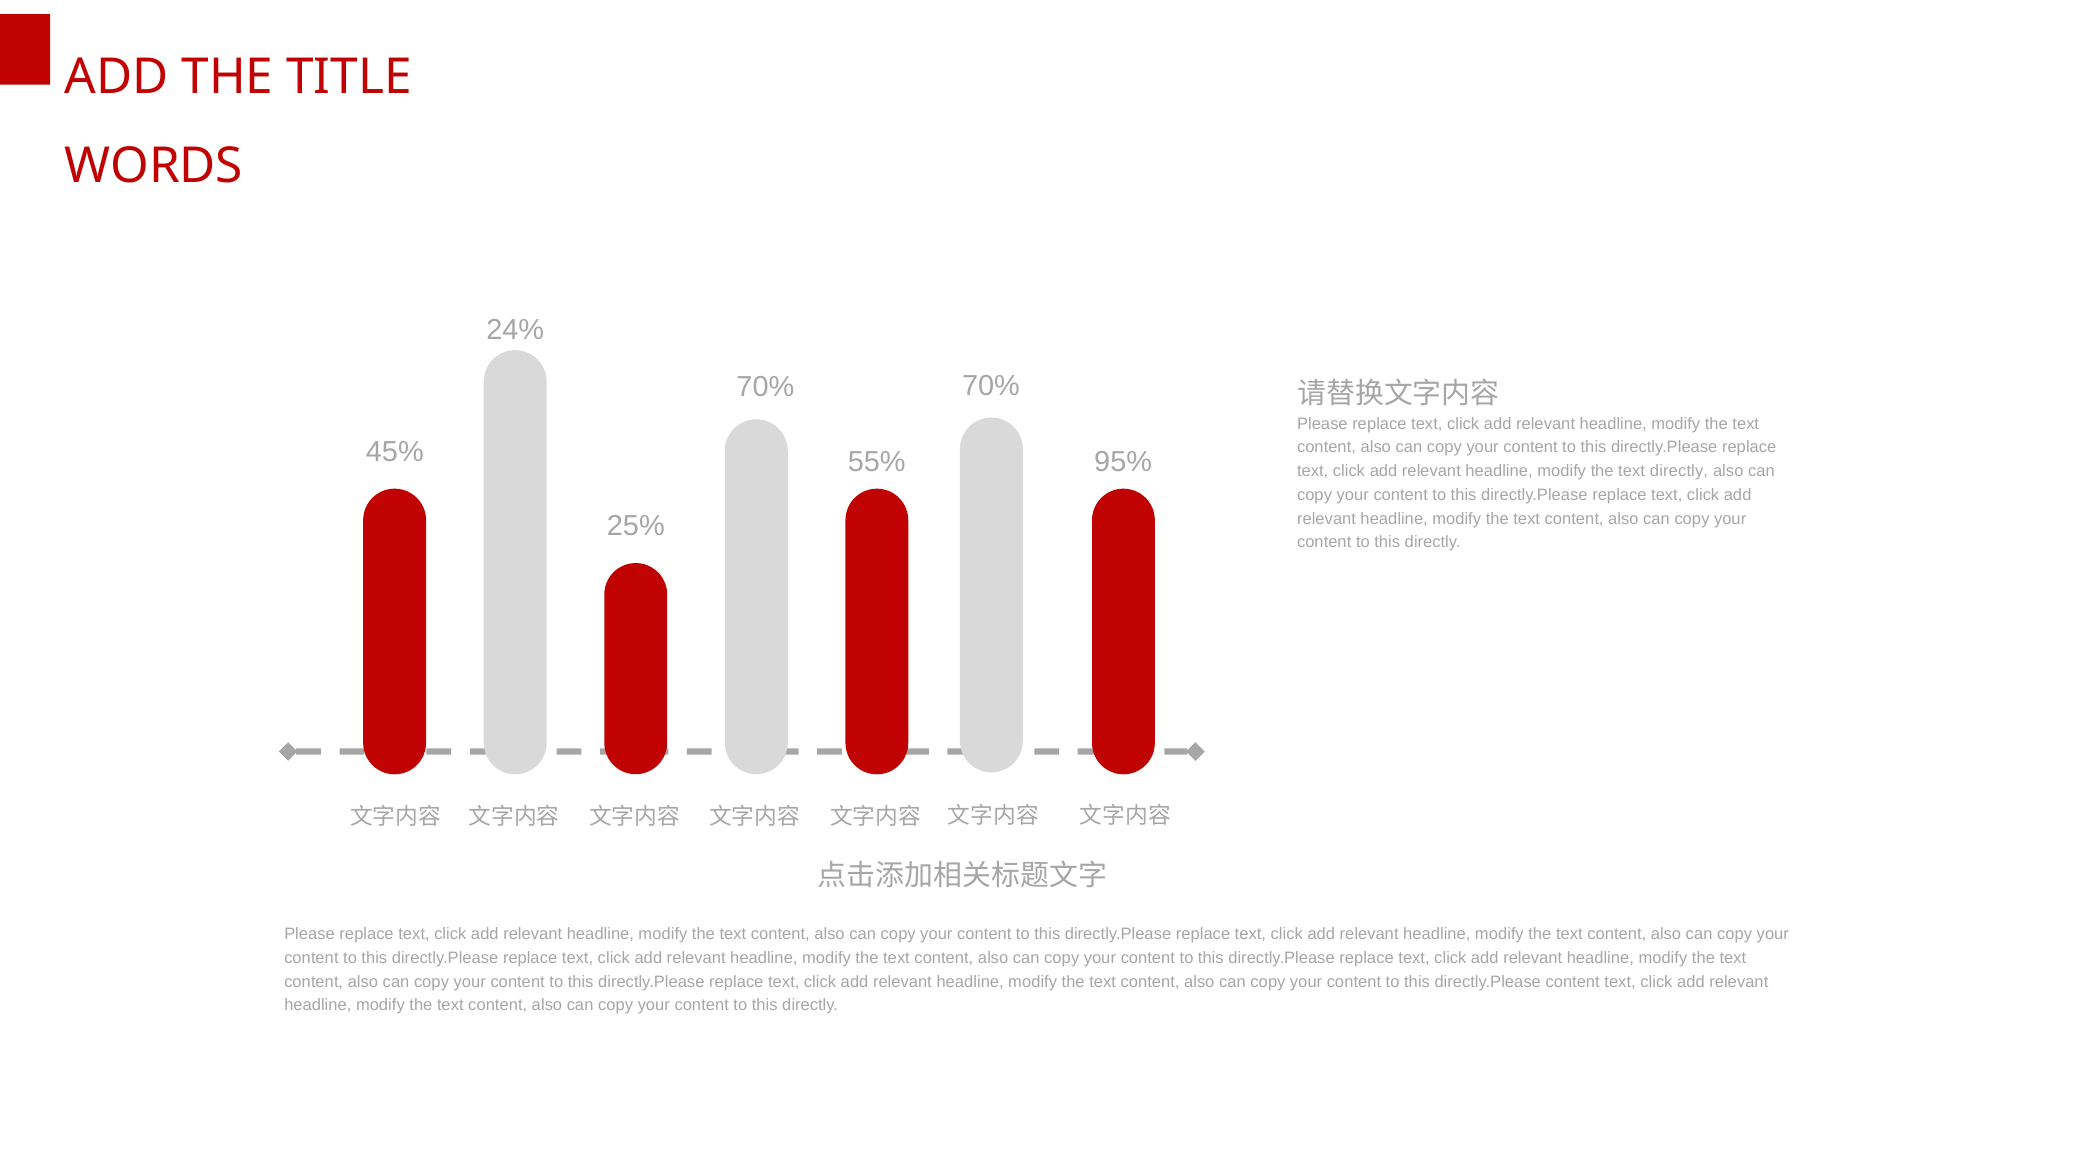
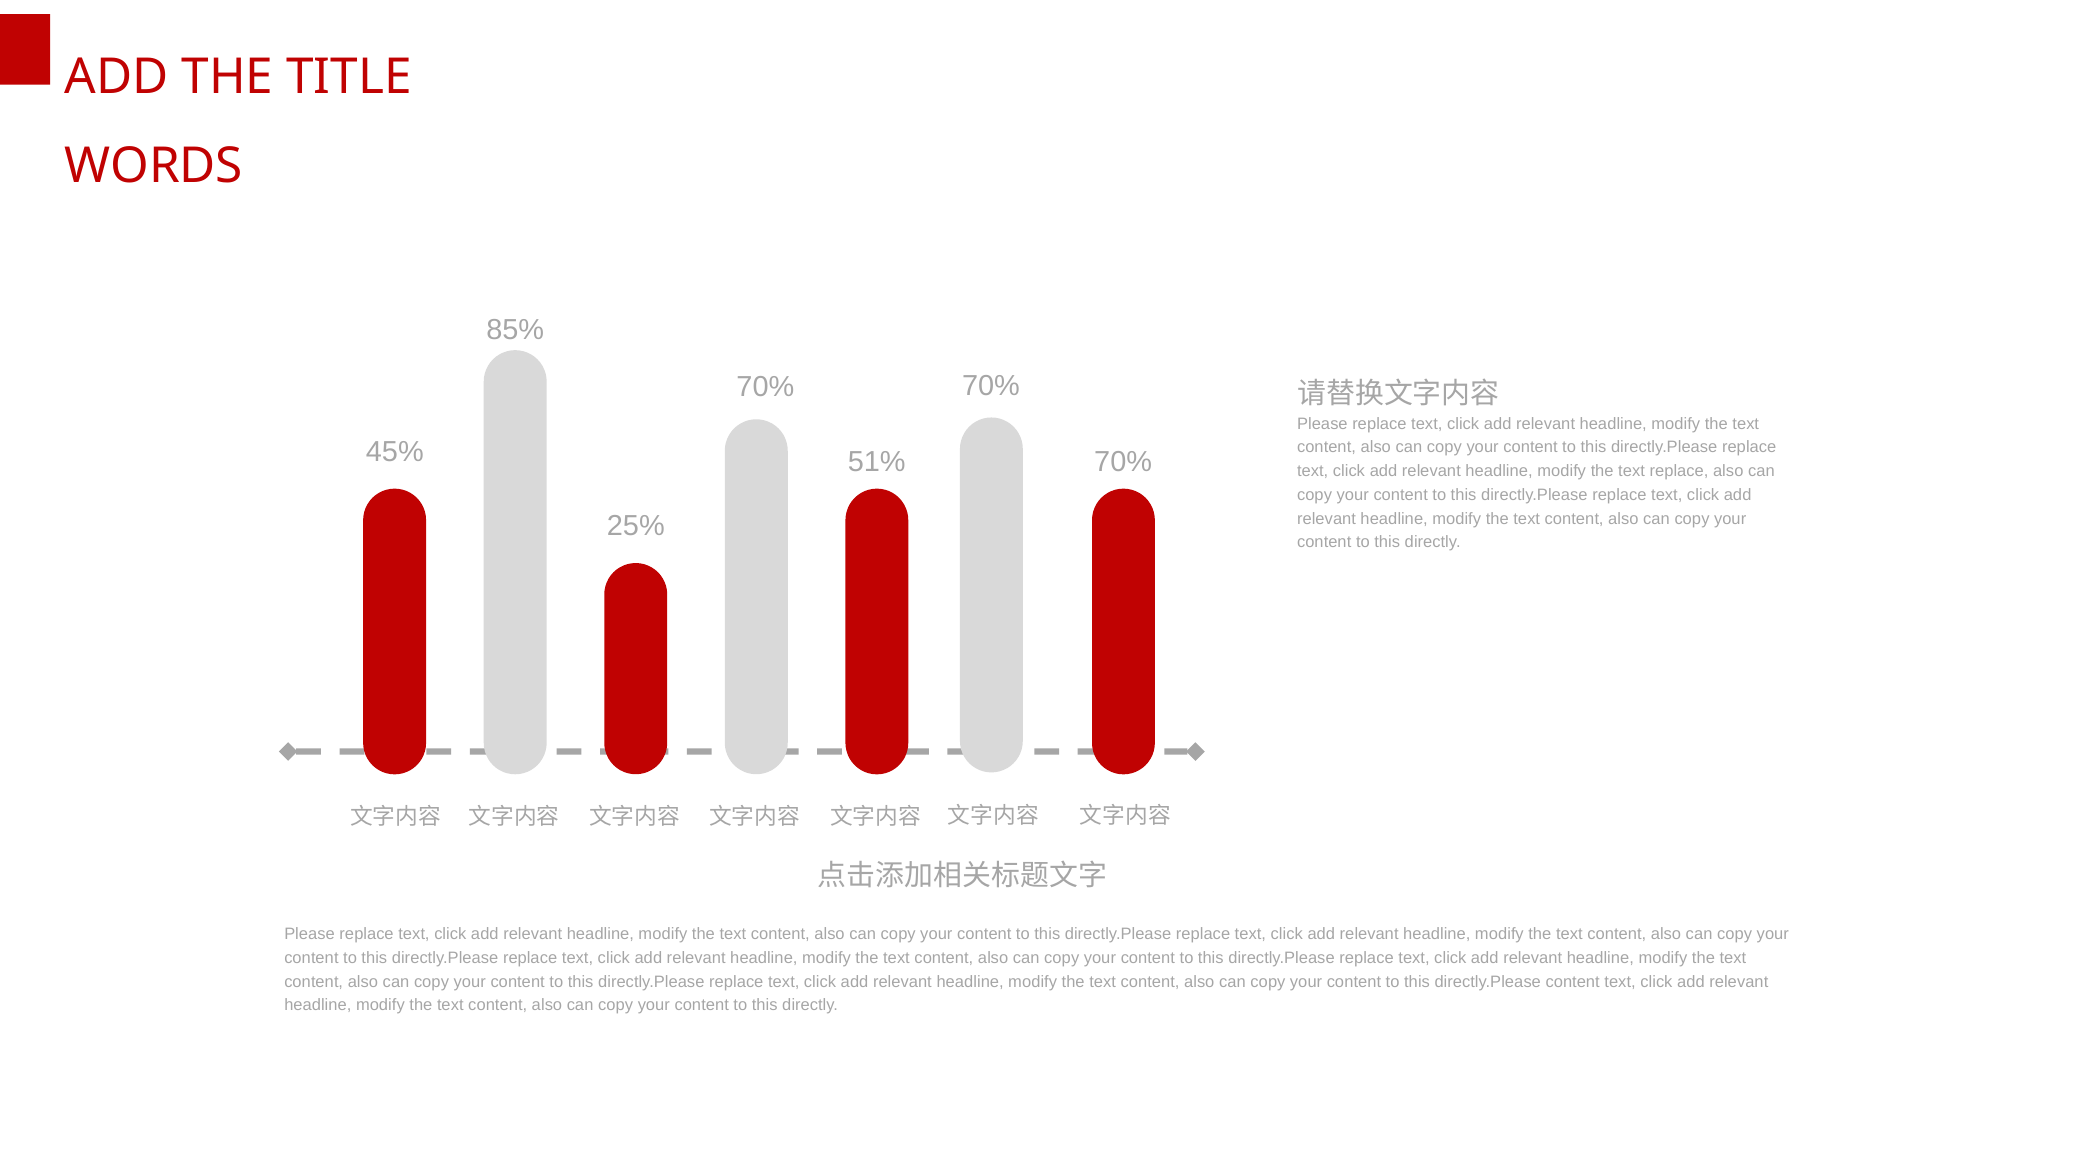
24%: 24% -> 85%
55%: 55% -> 51%
95% at (1123, 461): 95% -> 70%
text directly: directly -> replace
